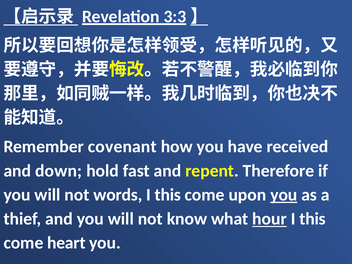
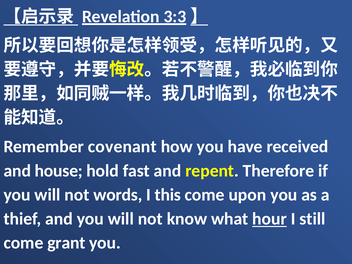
down: down -> house
you at (284, 195) underline: present -> none
this at (313, 219): this -> still
heart: heart -> grant
